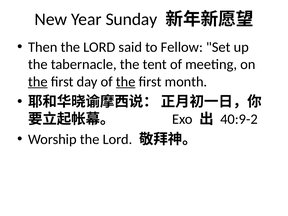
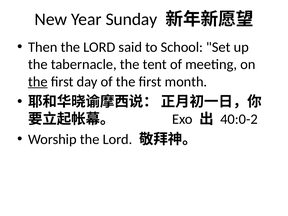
Fellow: Fellow -> School
the at (126, 82) underline: present -> none
40:9-2: 40:9-2 -> 40:0-2
